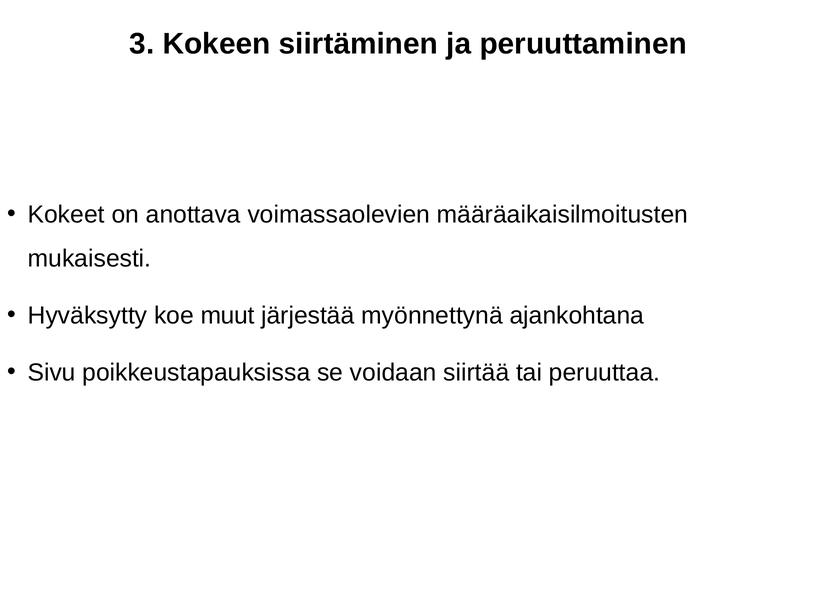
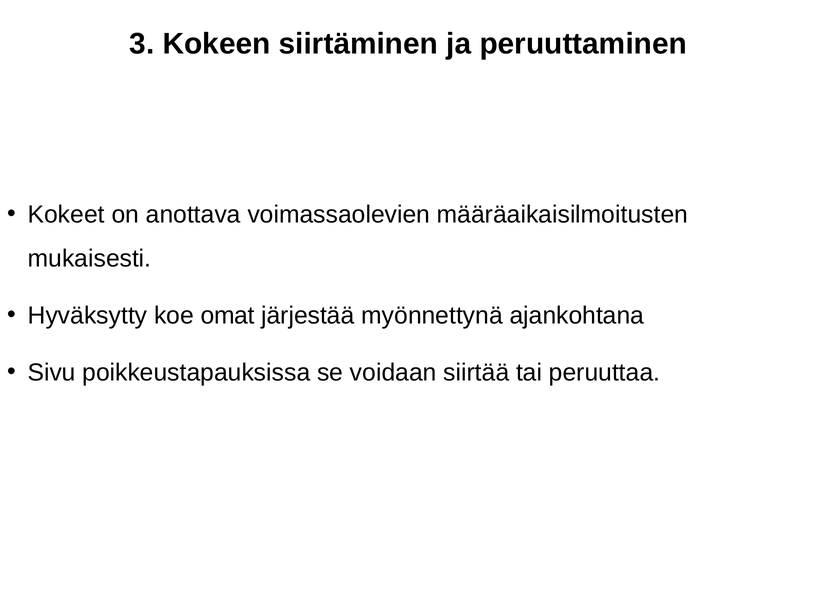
muut: muut -> omat
